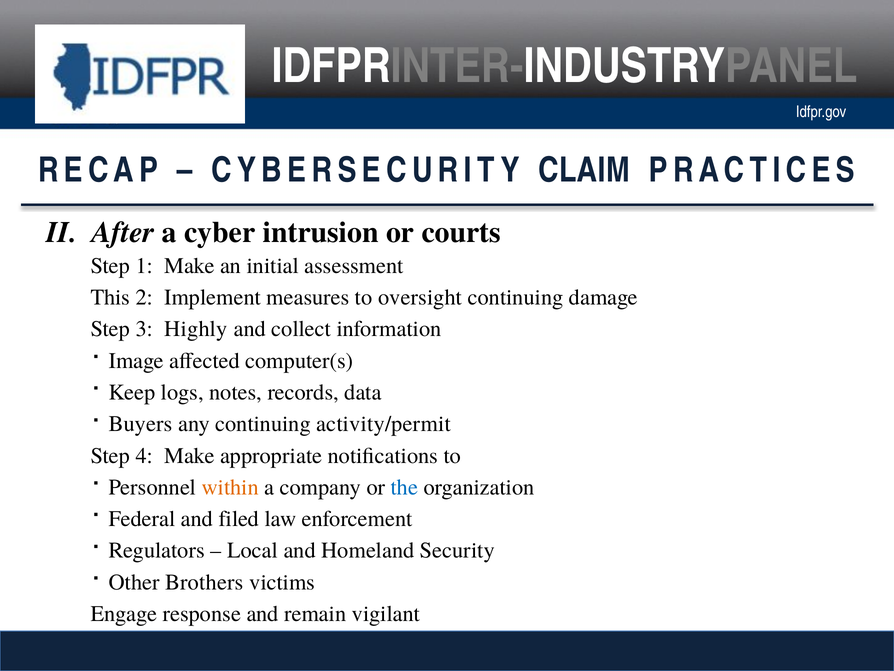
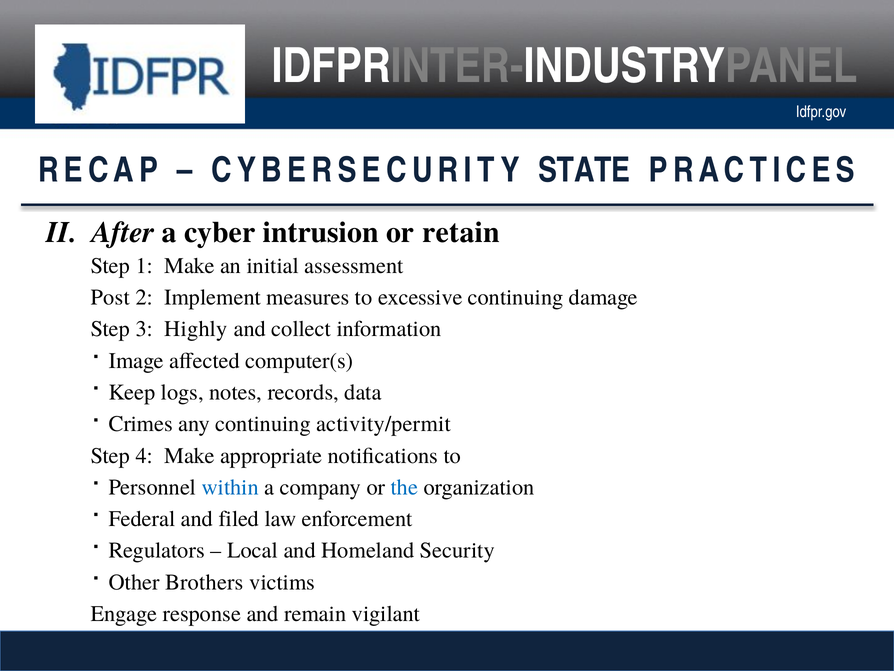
CLAIM: CLAIM -> STATE
courts: courts -> retain
This: This -> Post
oversight: oversight -> excessive
Buyers: Buyers -> Crimes
within colour: orange -> blue
